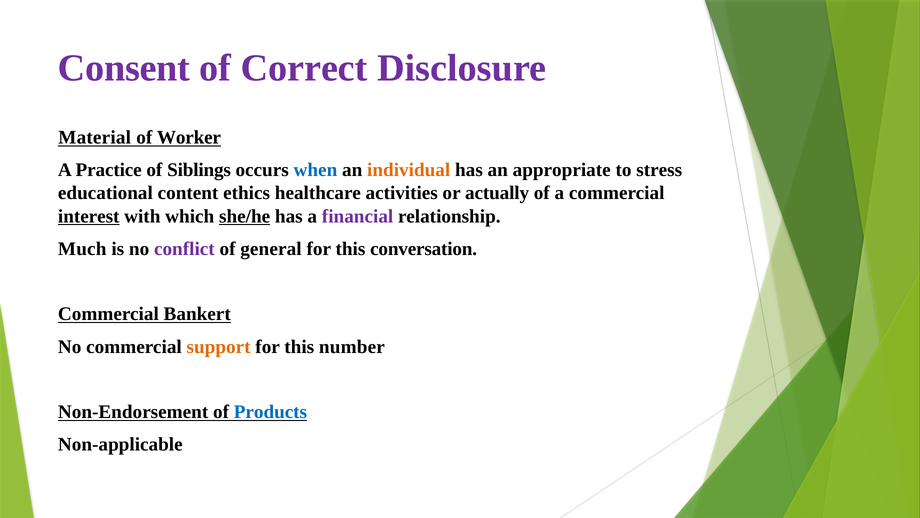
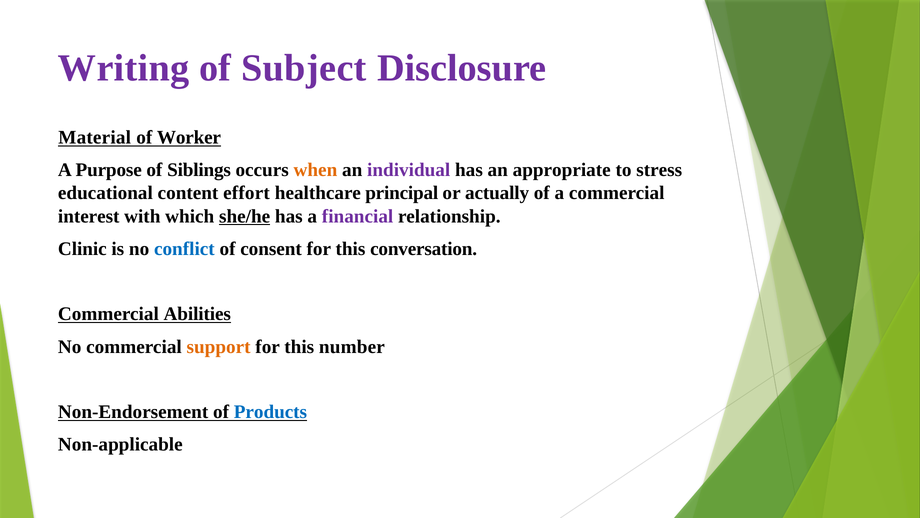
Consent: Consent -> Writing
Correct: Correct -> Subject
Practice: Practice -> Purpose
when colour: blue -> orange
individual colour: orange -> purple
ethics: ethics -> effort
activities: activities -> principal
interest underline: present -> none
Much: Much -> Clinic
conflict colour: purple -> blue
general: general -> consent
Bankert: Bankert -> Abilities
